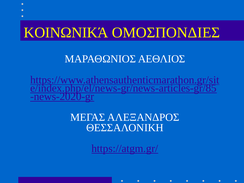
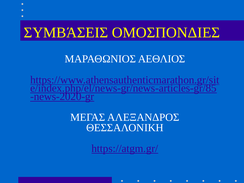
ΚΟΙΝΩΝΙΚΆ: ΚΟΙΝΩΝΙΚΆ -> ΣΥΜΒΆΣΕΙΣ
